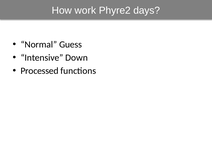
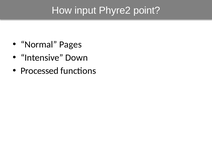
work: work -> input
days: days -> point
Guess: Guess -> Pages
